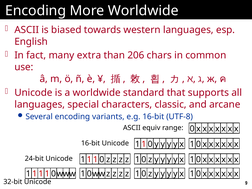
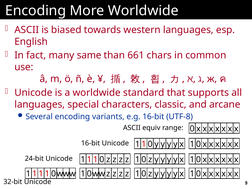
extra: extra -> same
206: 206 -> 661
